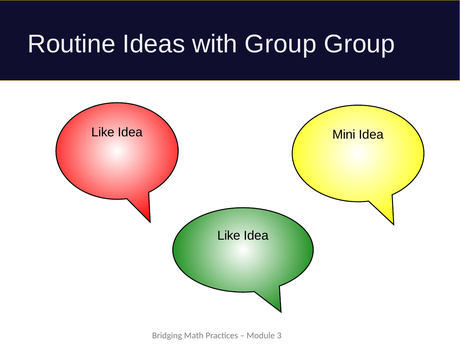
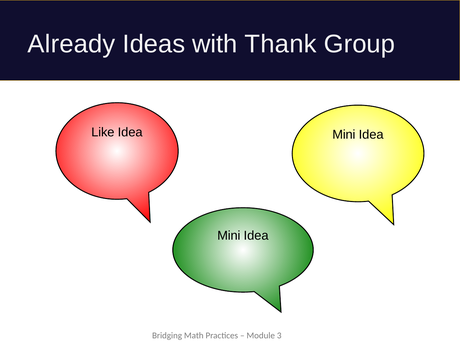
Routine: Routine -> Already
with Group: Group -> Thank
Like at (229, 236): Like -> Mini
